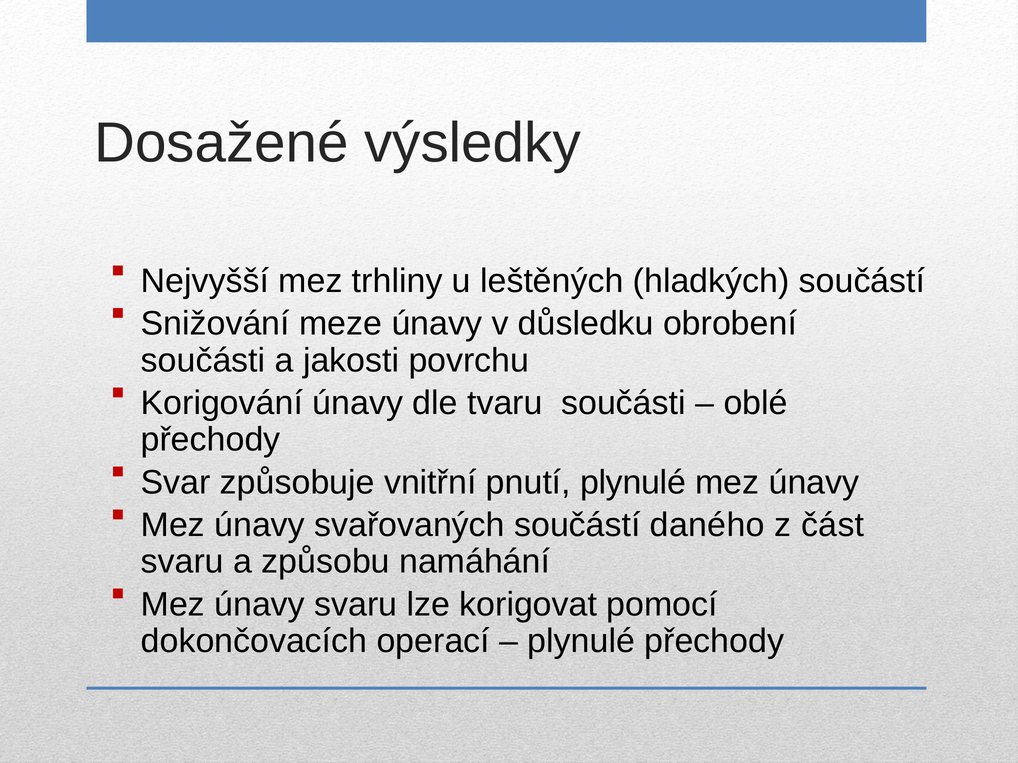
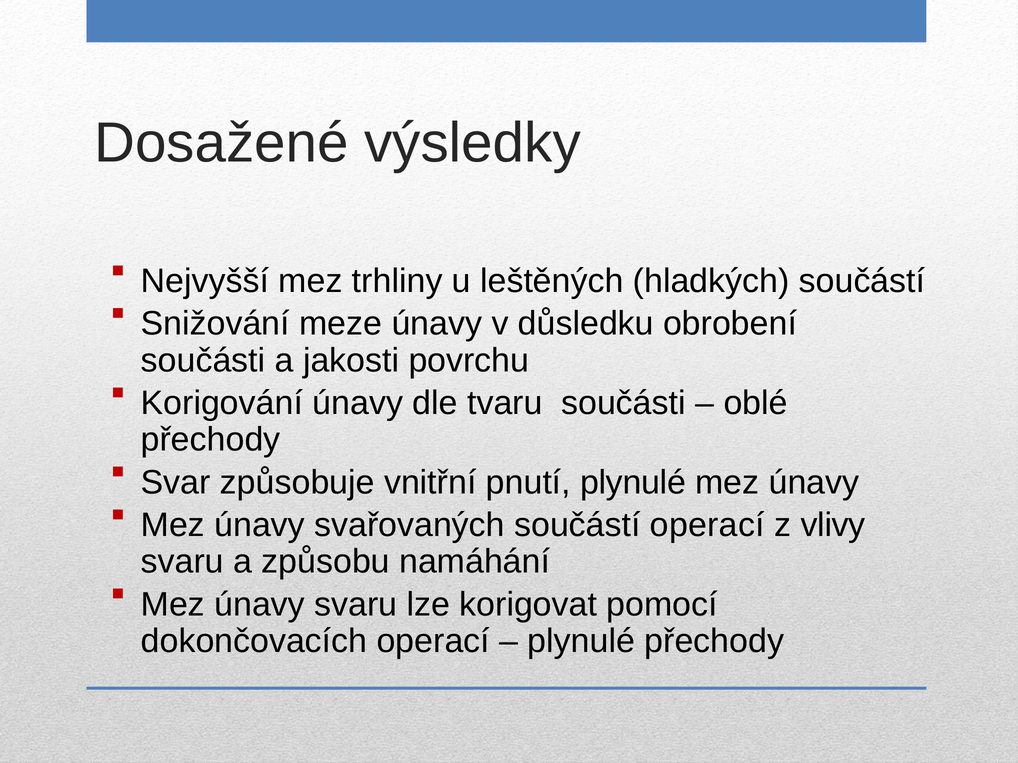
součástí daného: daného -> operací
část: část -> vlivy
